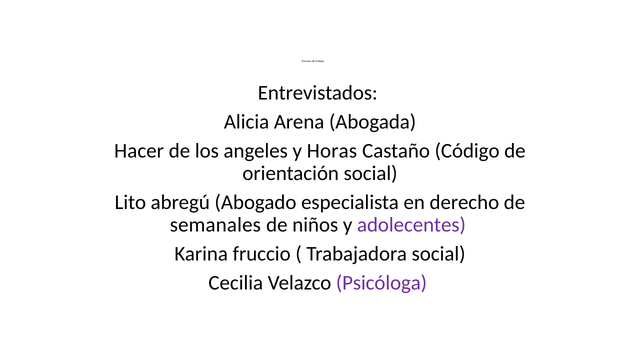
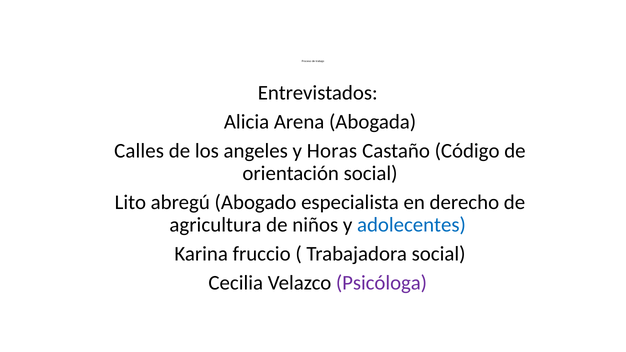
Hacer: Hacer -> Calles
semanales: semanales -> agricultura
adolecentes colour: purple -> blue
